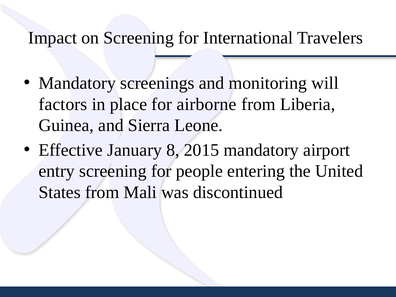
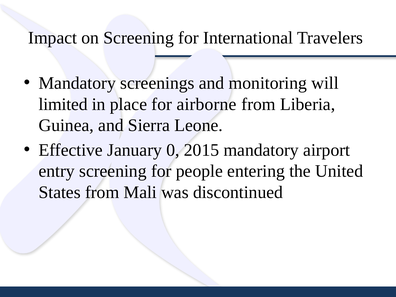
factors: factors -> limited
8: 8 -> 0
